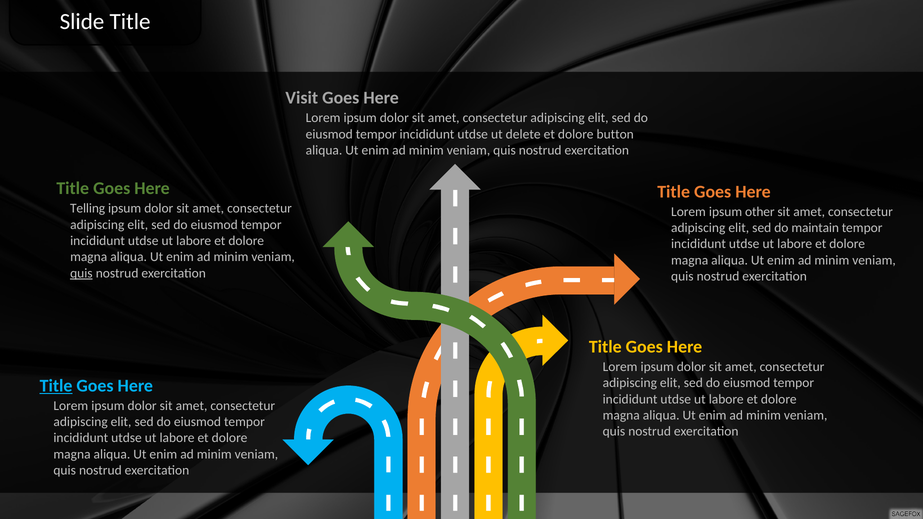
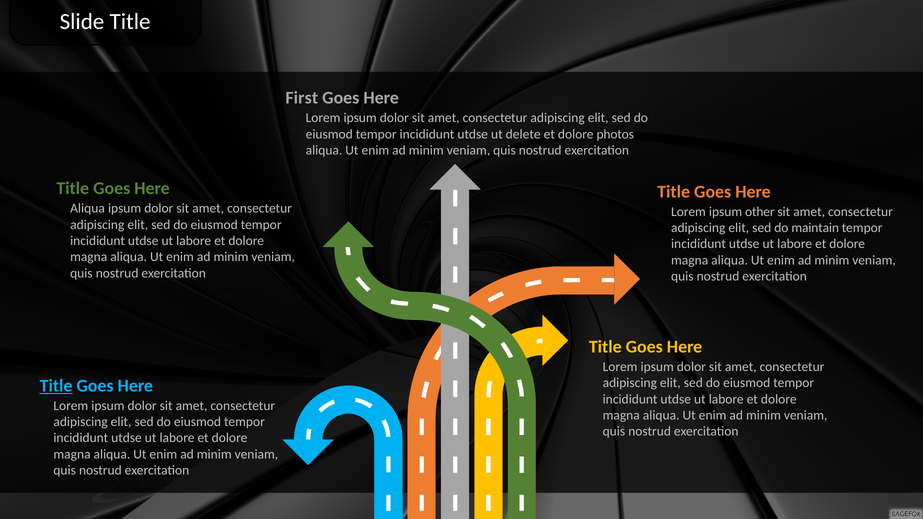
Visit: Visit -> First
button: button -> photos
Telling at (88, 209): Telling -> Aliqua
quis at (81, 273) underline: present -> none
